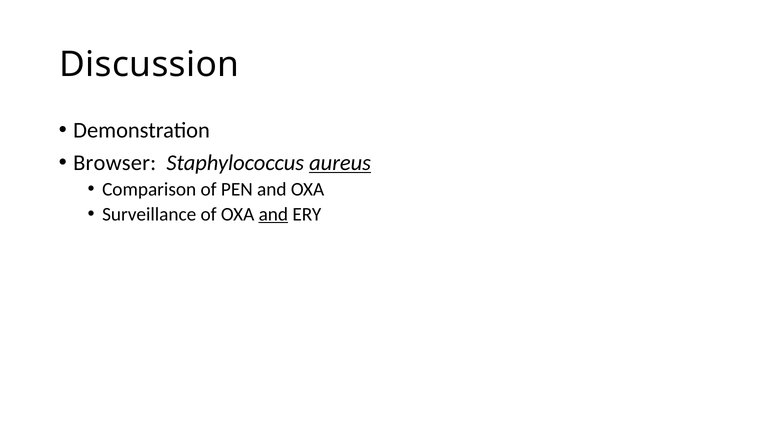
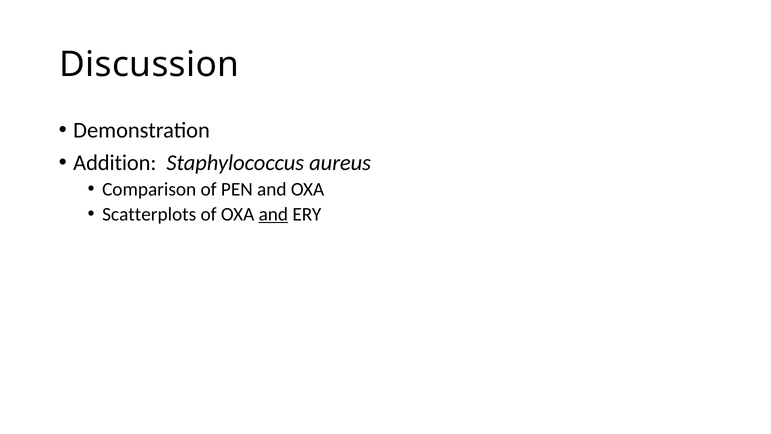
Browser: Browser -> Addition
aureus underline: present -> none
Surveillance: Surveillance -> Scatterplots
